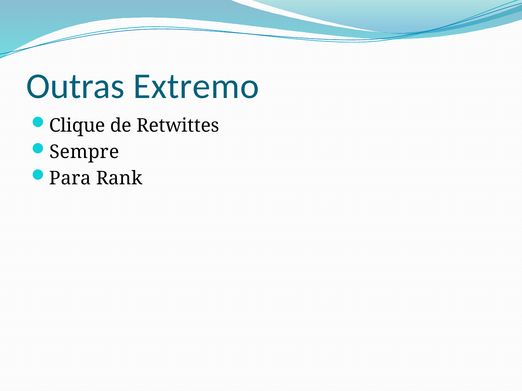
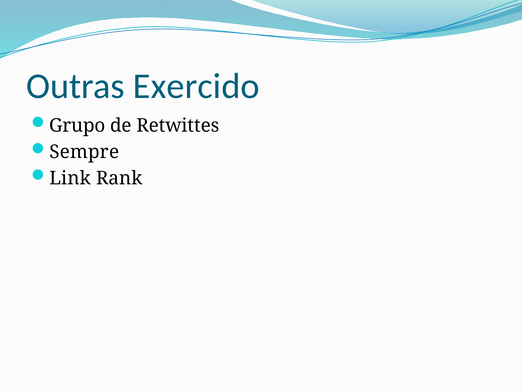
Extremo: Extremo -> Exercido
Clique: Clique -> Grupo
Para: Para -> Link
